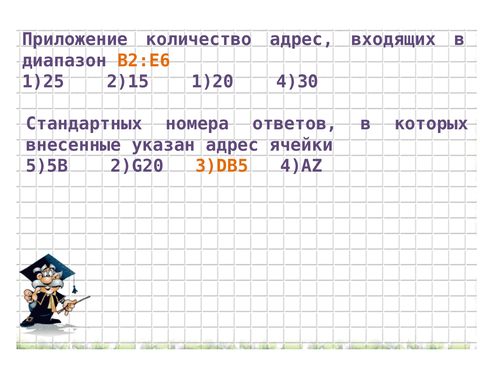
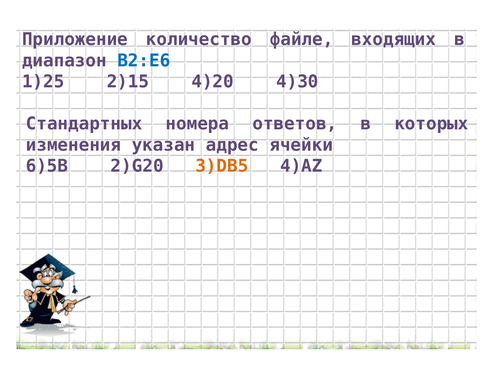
количество адрес: адрес -> файле
B2:E6 colour: orange -> blue
1)20: 1)20 -> 4)20
внесенные: внесенные -> изменения
5)5В: 5)5В -> 6)5В
